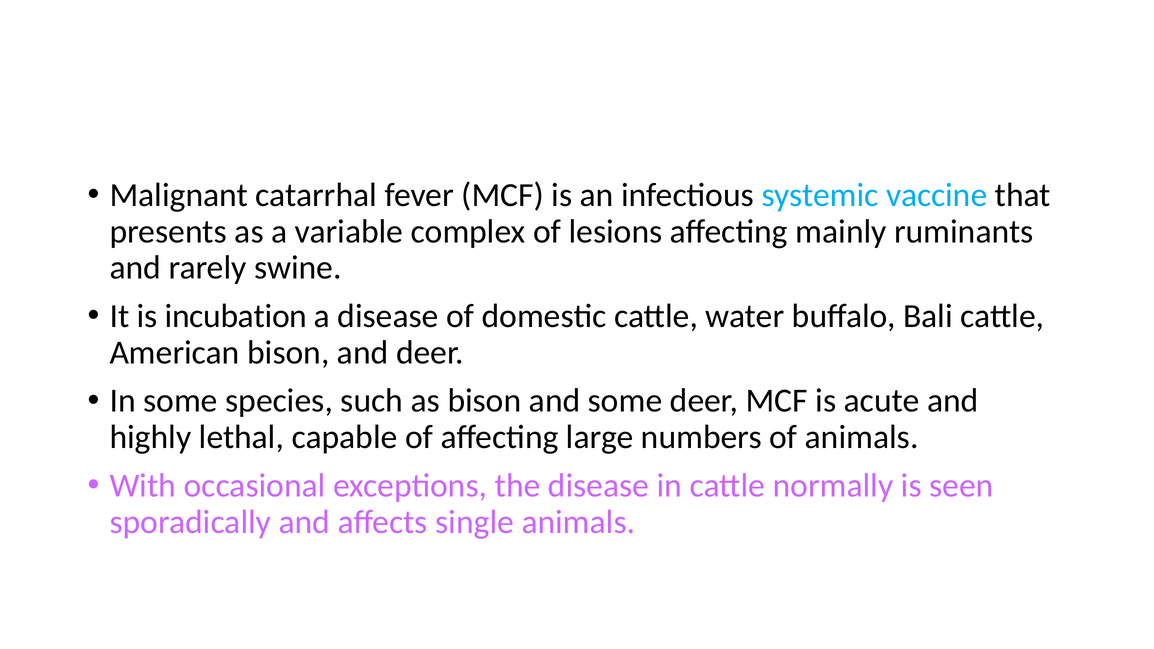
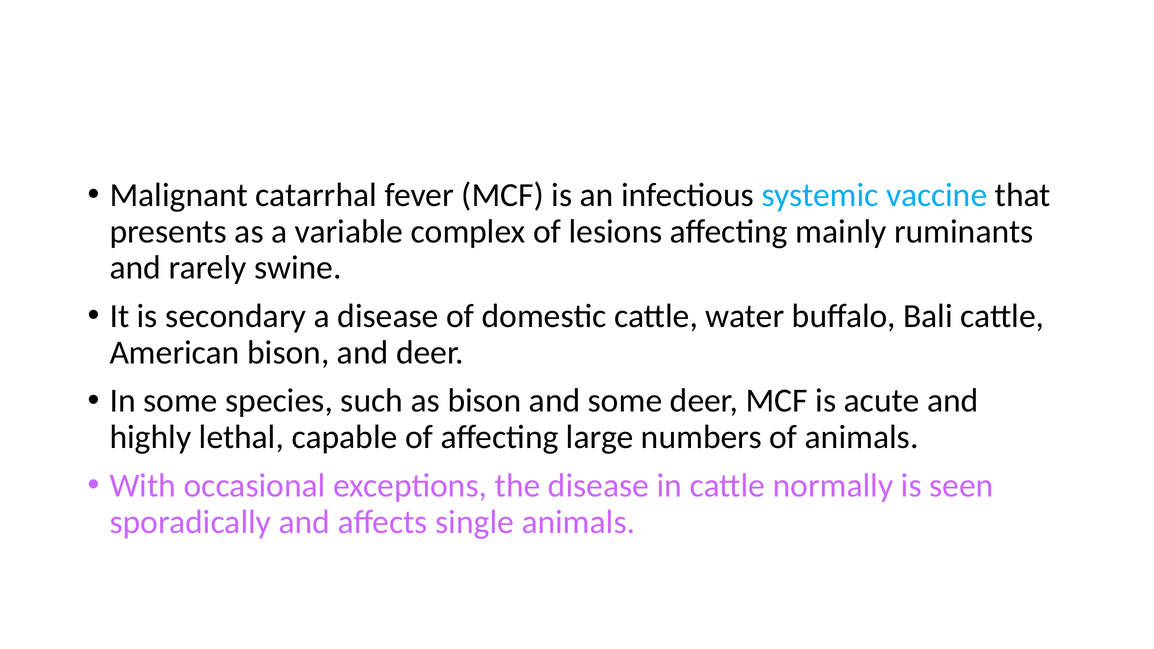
incubation: incubation -> secondary
